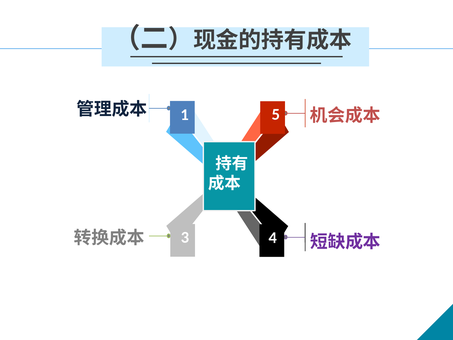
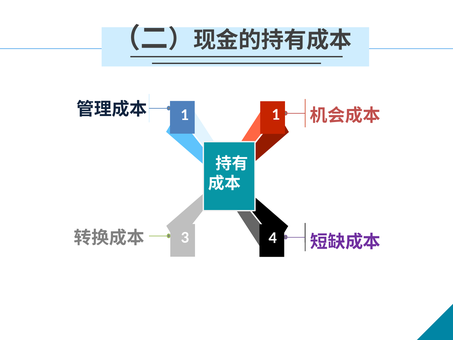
5 at (276, 114): 5 -> 1
